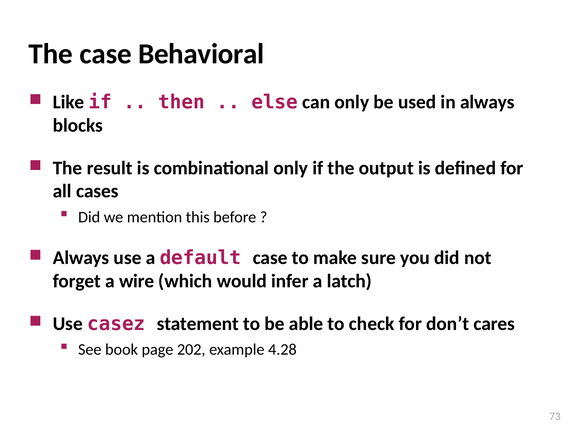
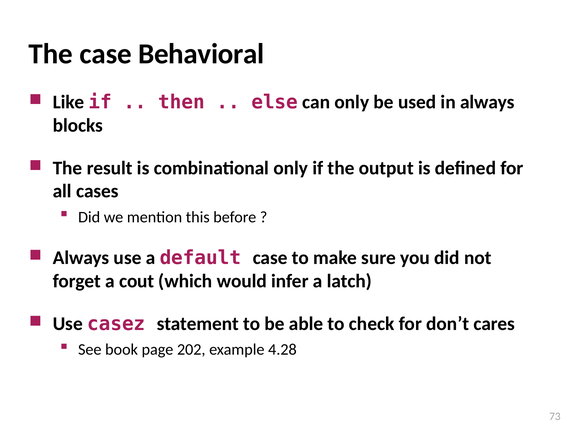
wire: wire -> cout
